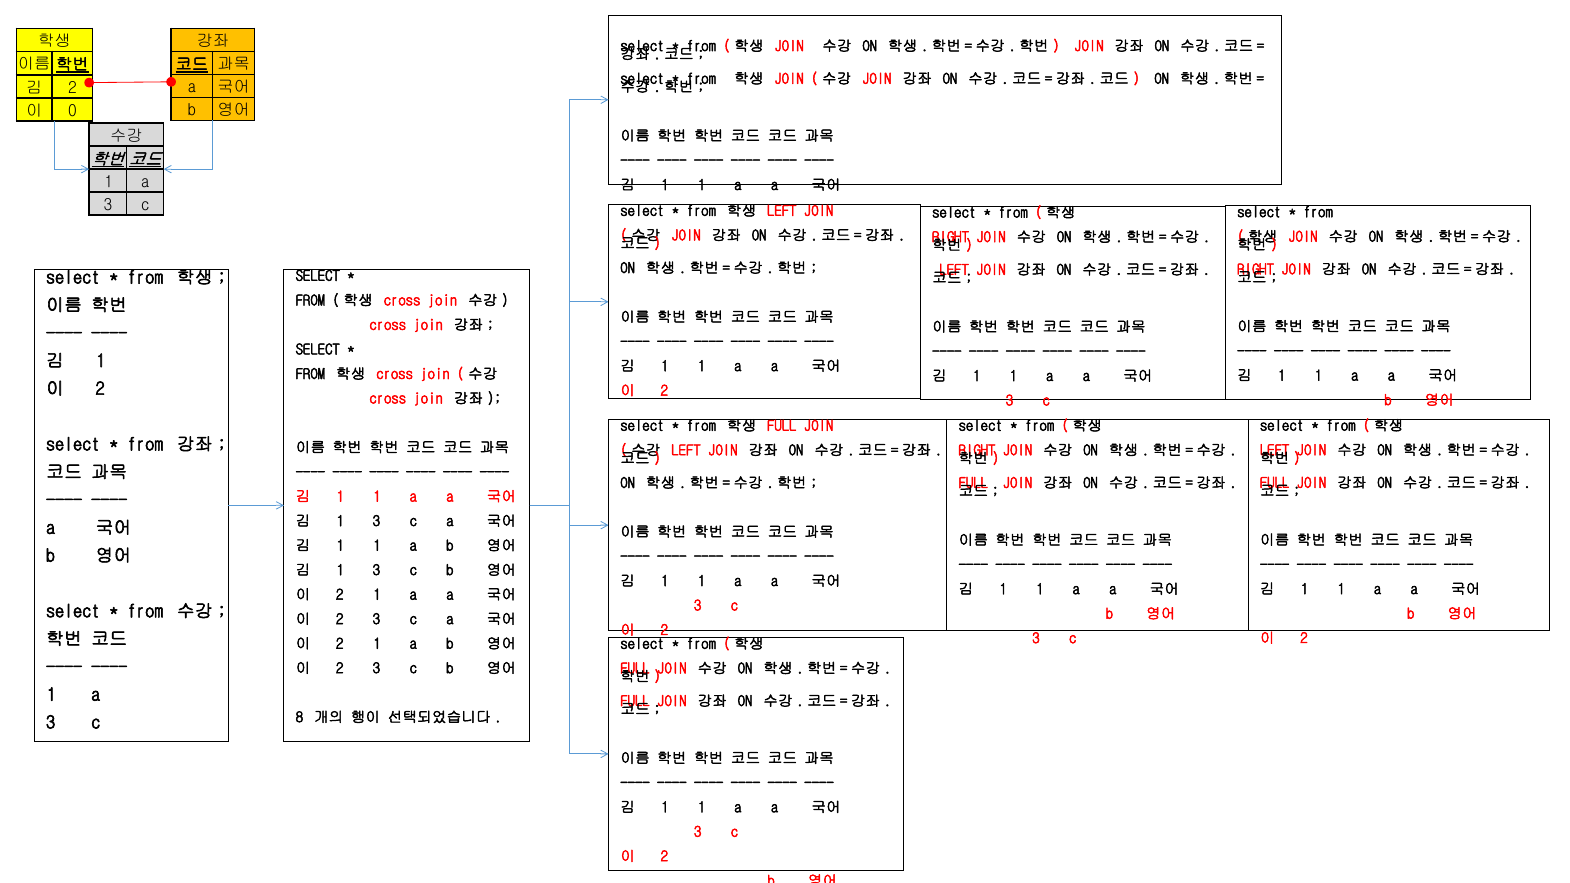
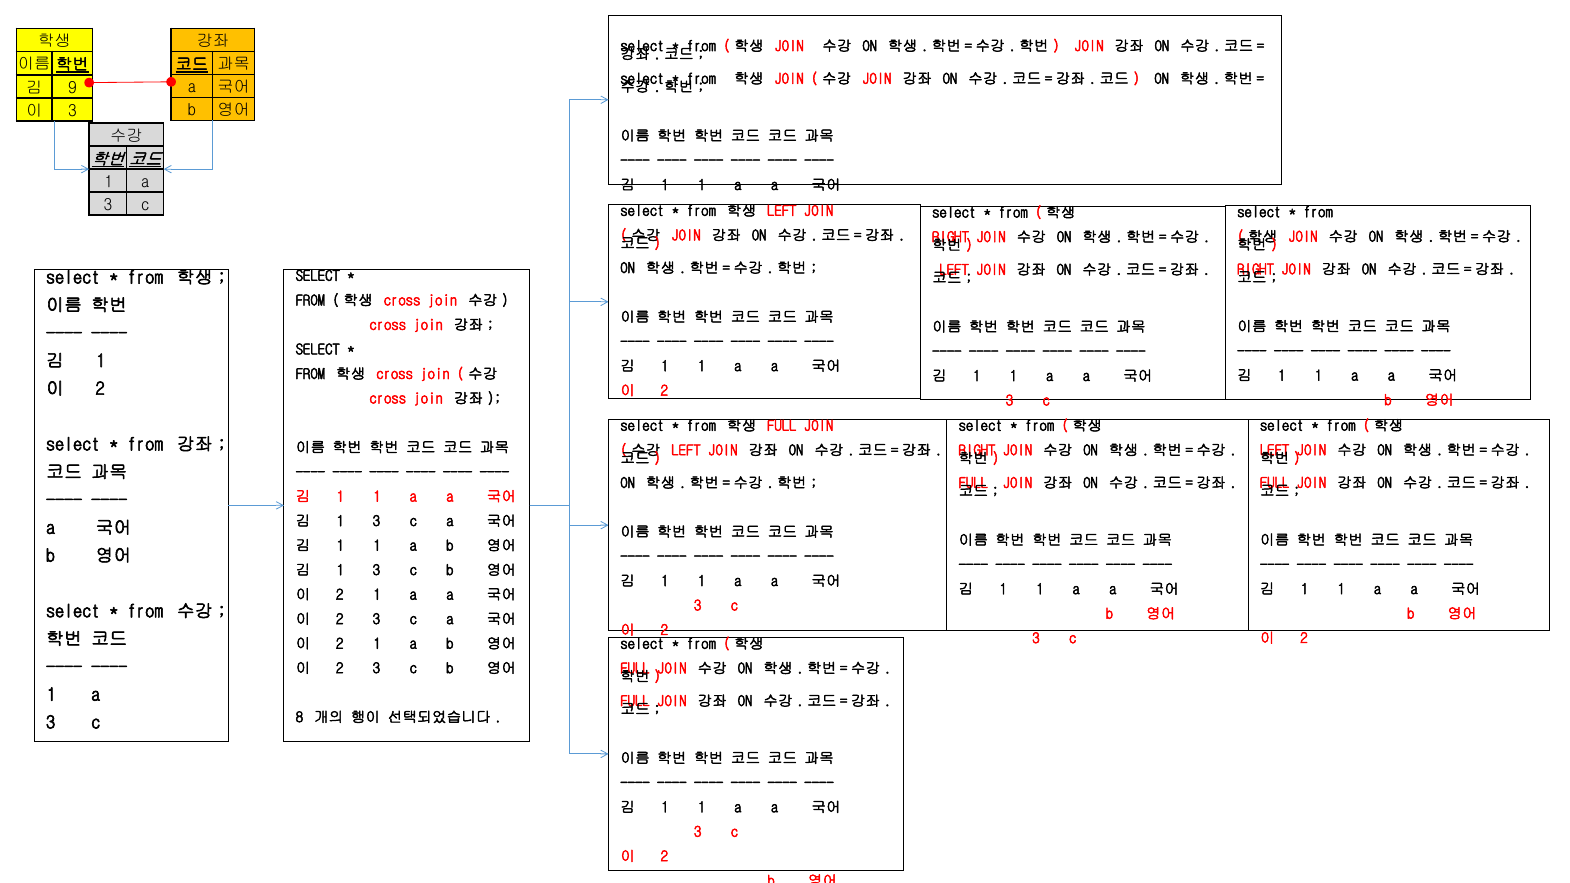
2 at (72, 88): 2 -> 9
0 at (72, 111): 0 -> 3
